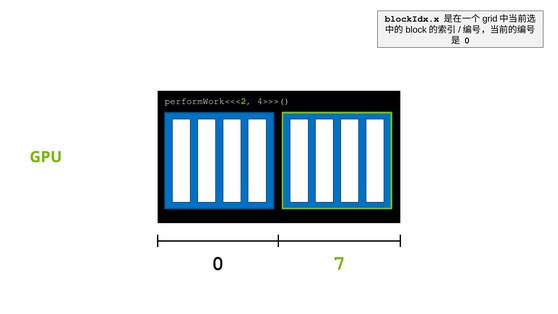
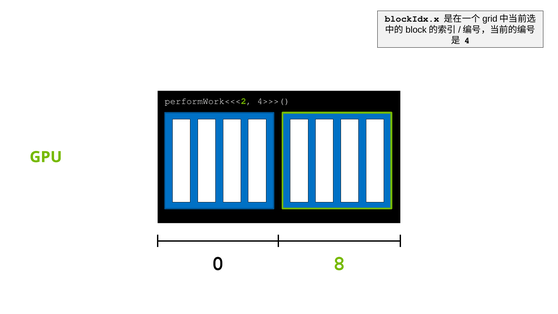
0 at (467, 41): 0 -> 4
7: 7 -> 8
